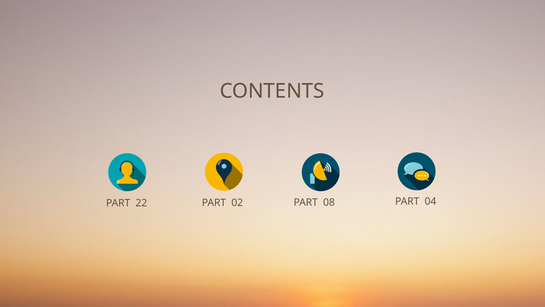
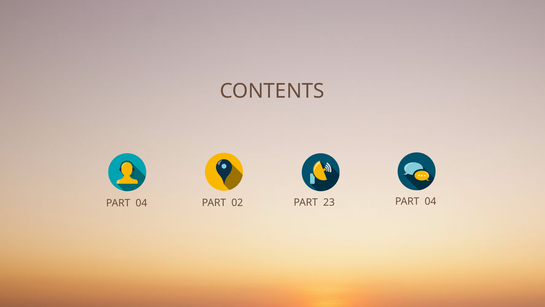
22 at (141, 203): 22 -> 04
08: 08 -> 23
